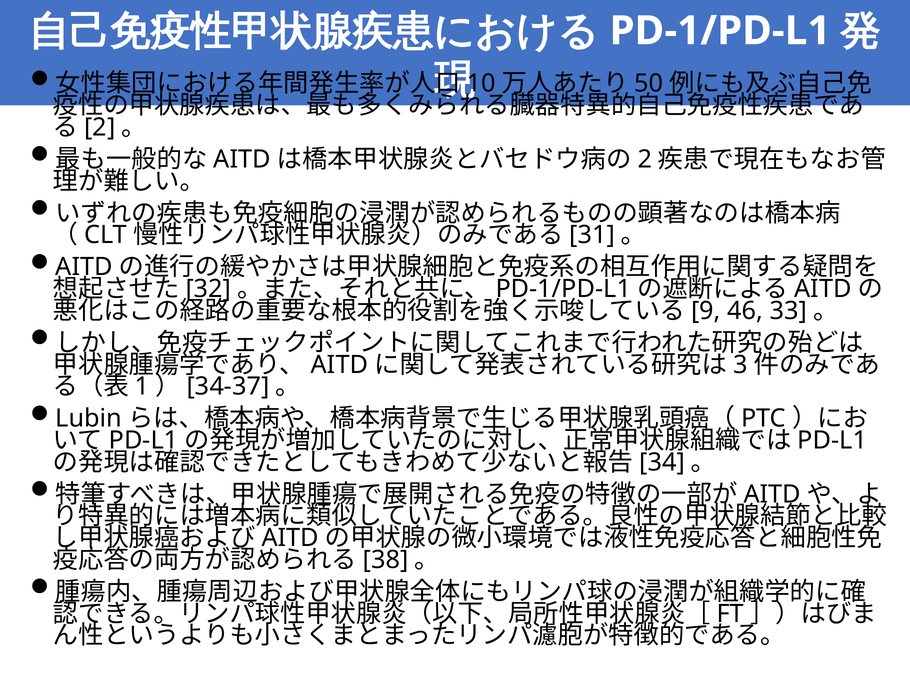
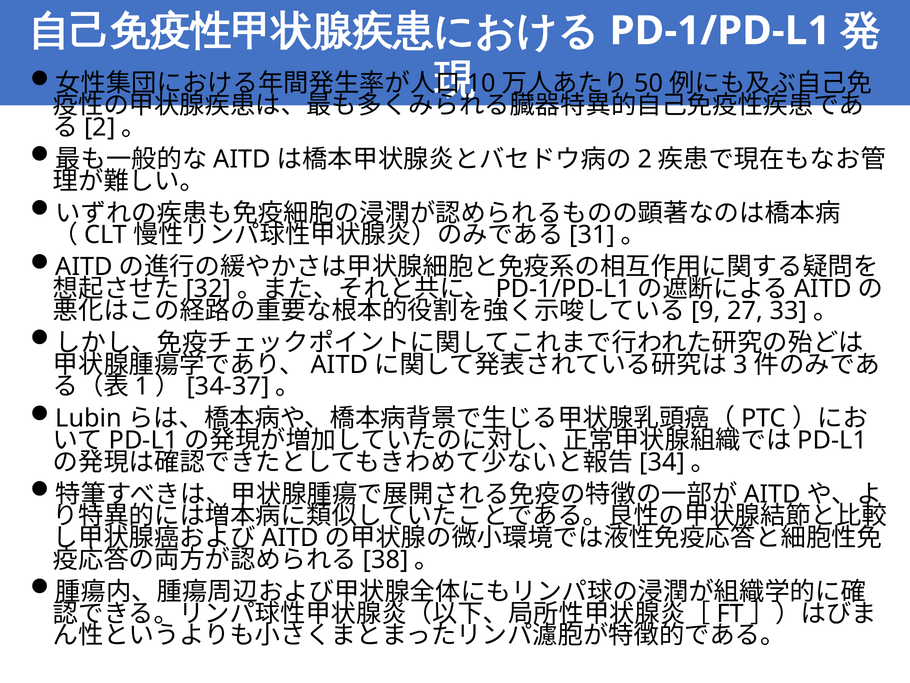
46: 46 -> 27
